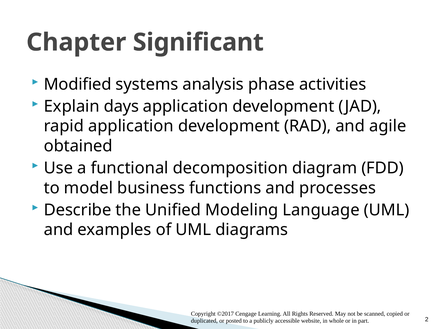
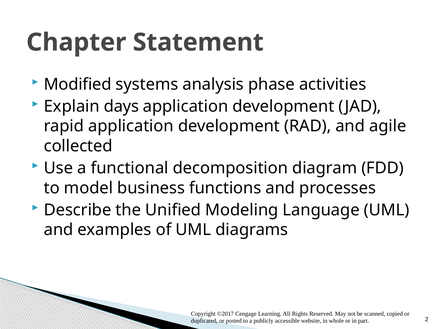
Significant: Significant -> Statement
obtained: obtained -> collected
